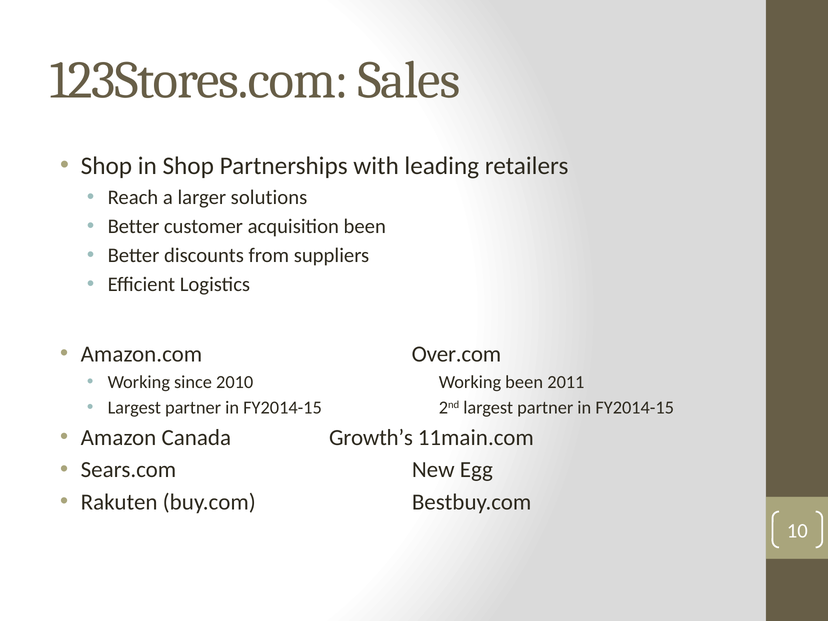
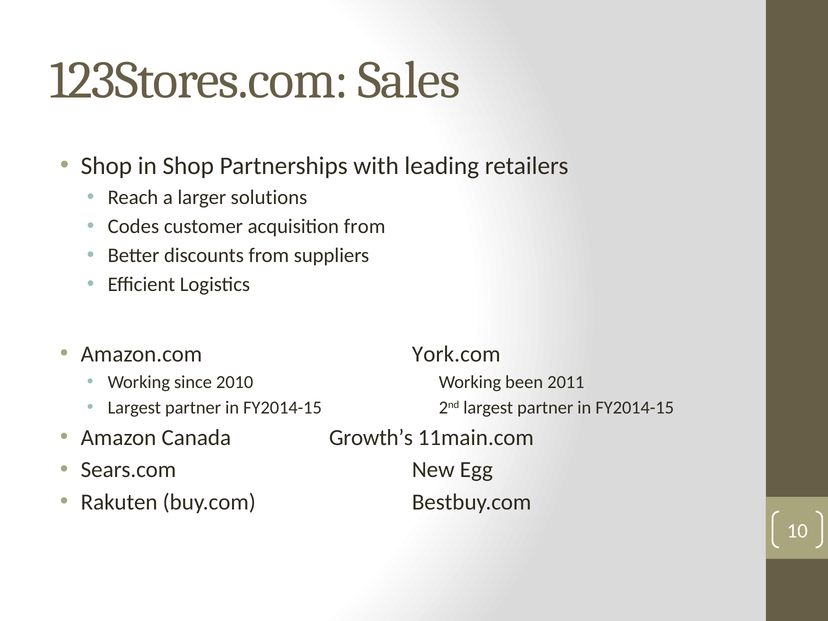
Better at (134, 226): Better -> Codes
acquisition been: been -> from
Over.com: Over.com -> York.com
